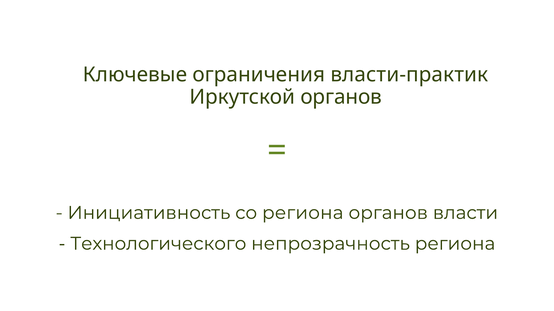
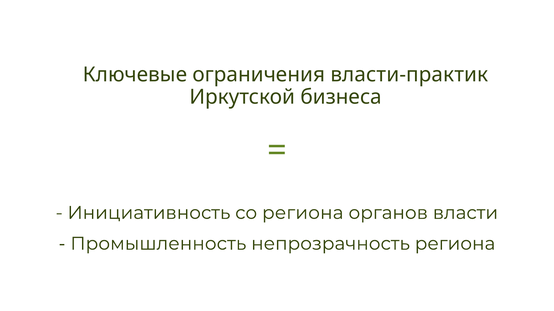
Иркутской органов: органов -> бизнеса
Технологического: Технологического -> Промышленность
